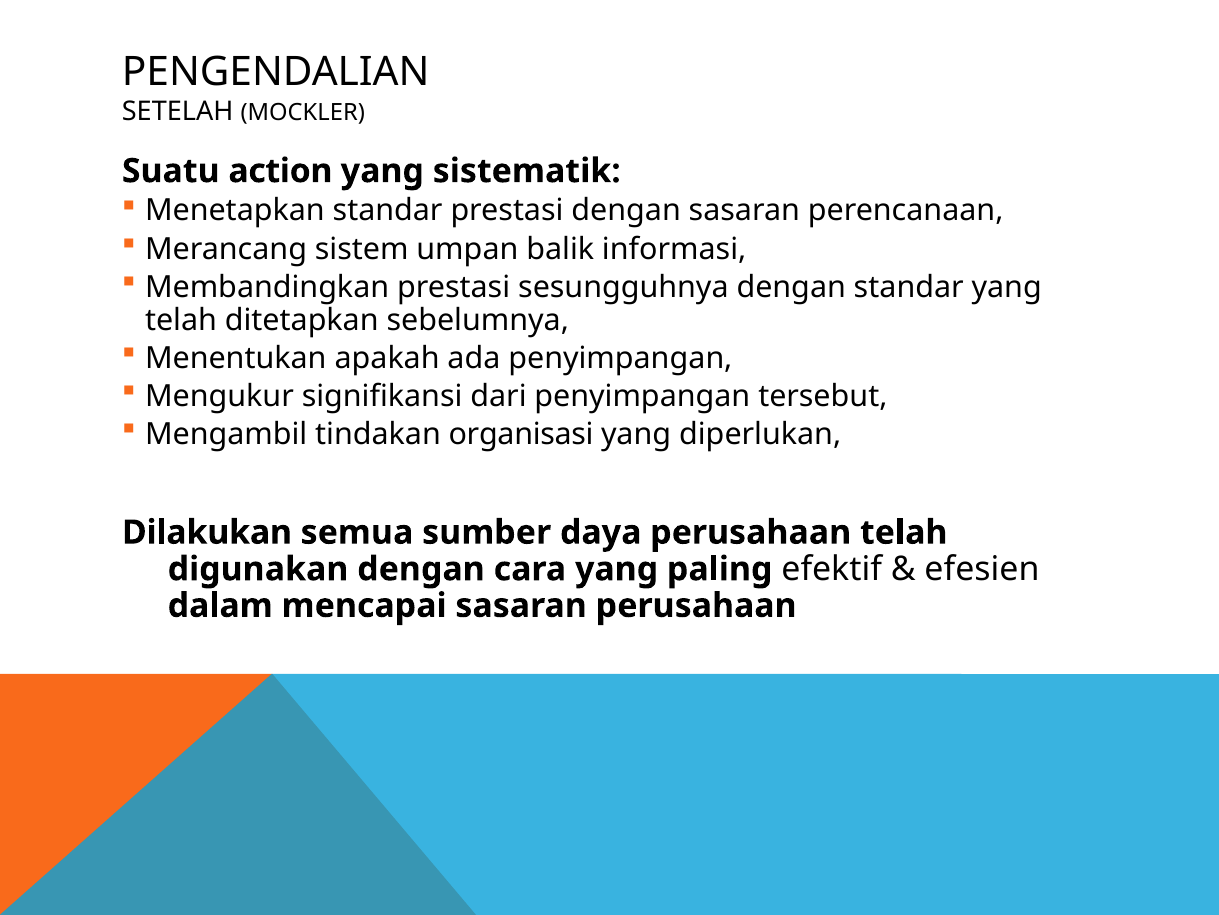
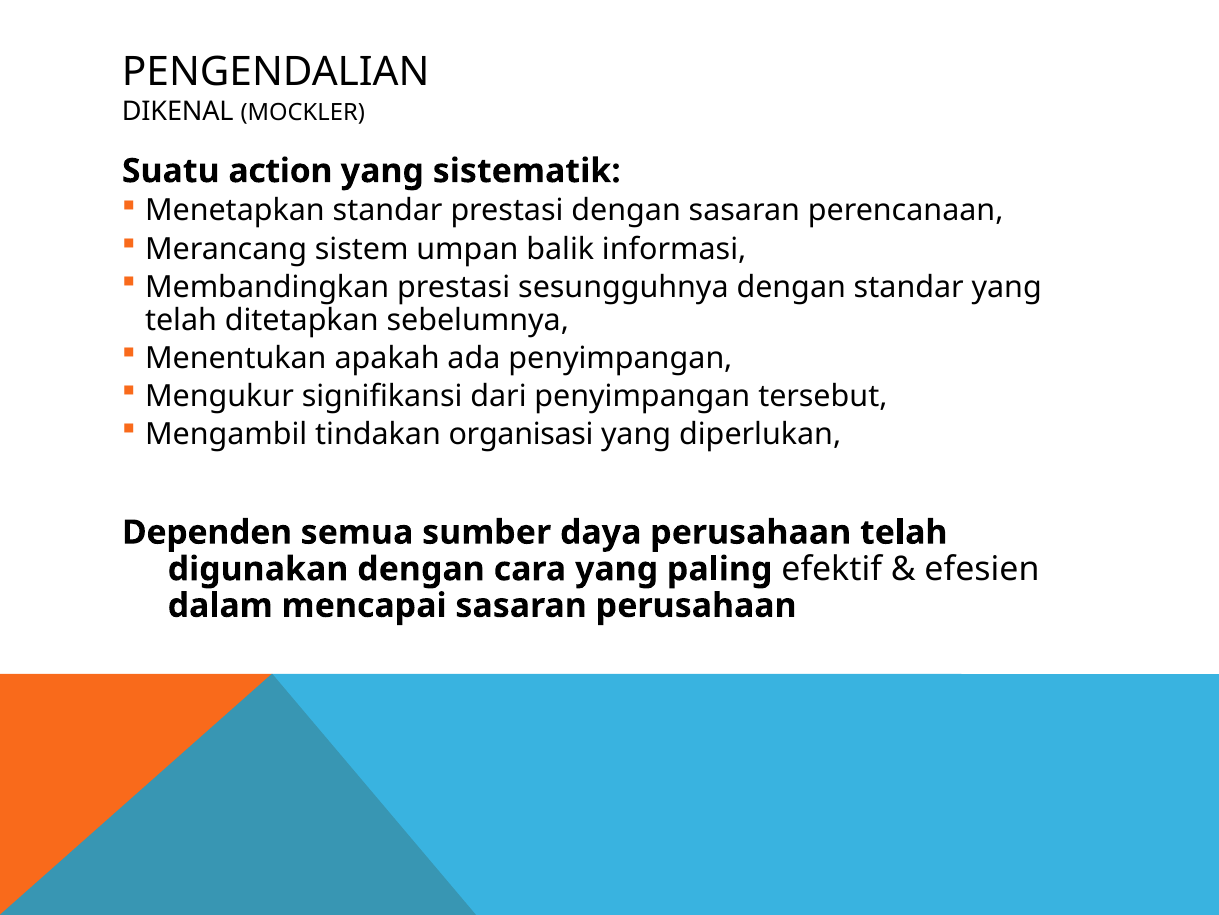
SETELAH: SETELAH -> DIKENAL
Dilakukan: Dilakukan -> Dependen
